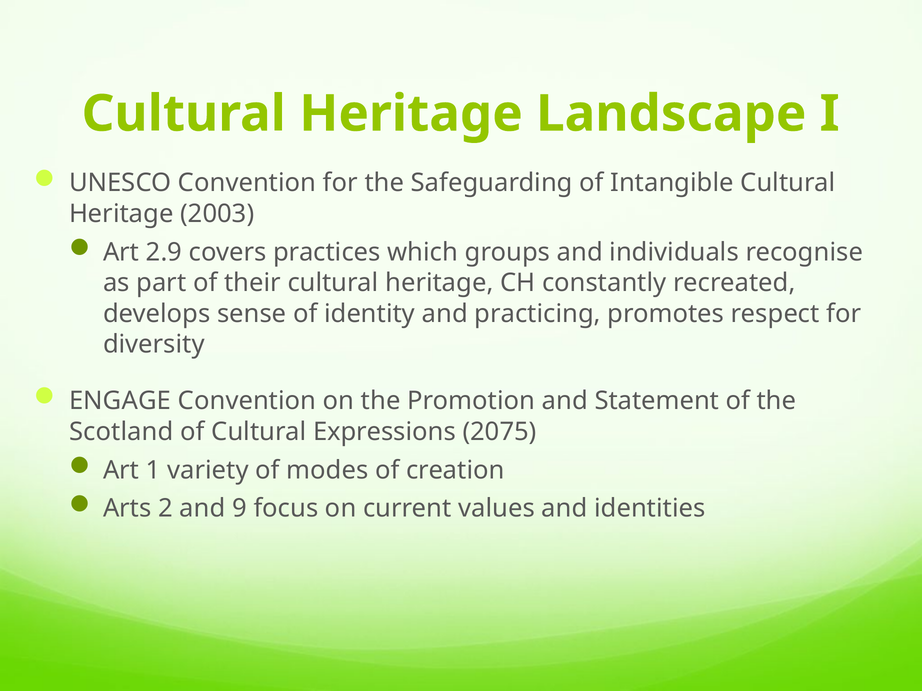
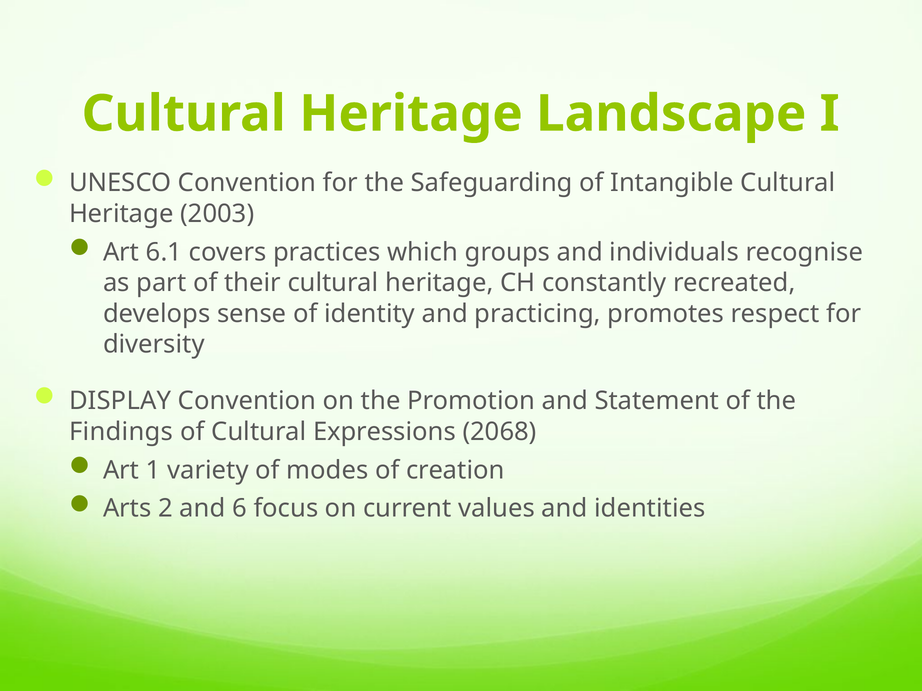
2.9: 2.9 -> 6.1
ENGAGE: ENGAGE -> DISPLAY
Scotland: Scotland -> Findings
2075: 2075 -> 2068
9: 9 -> 6
